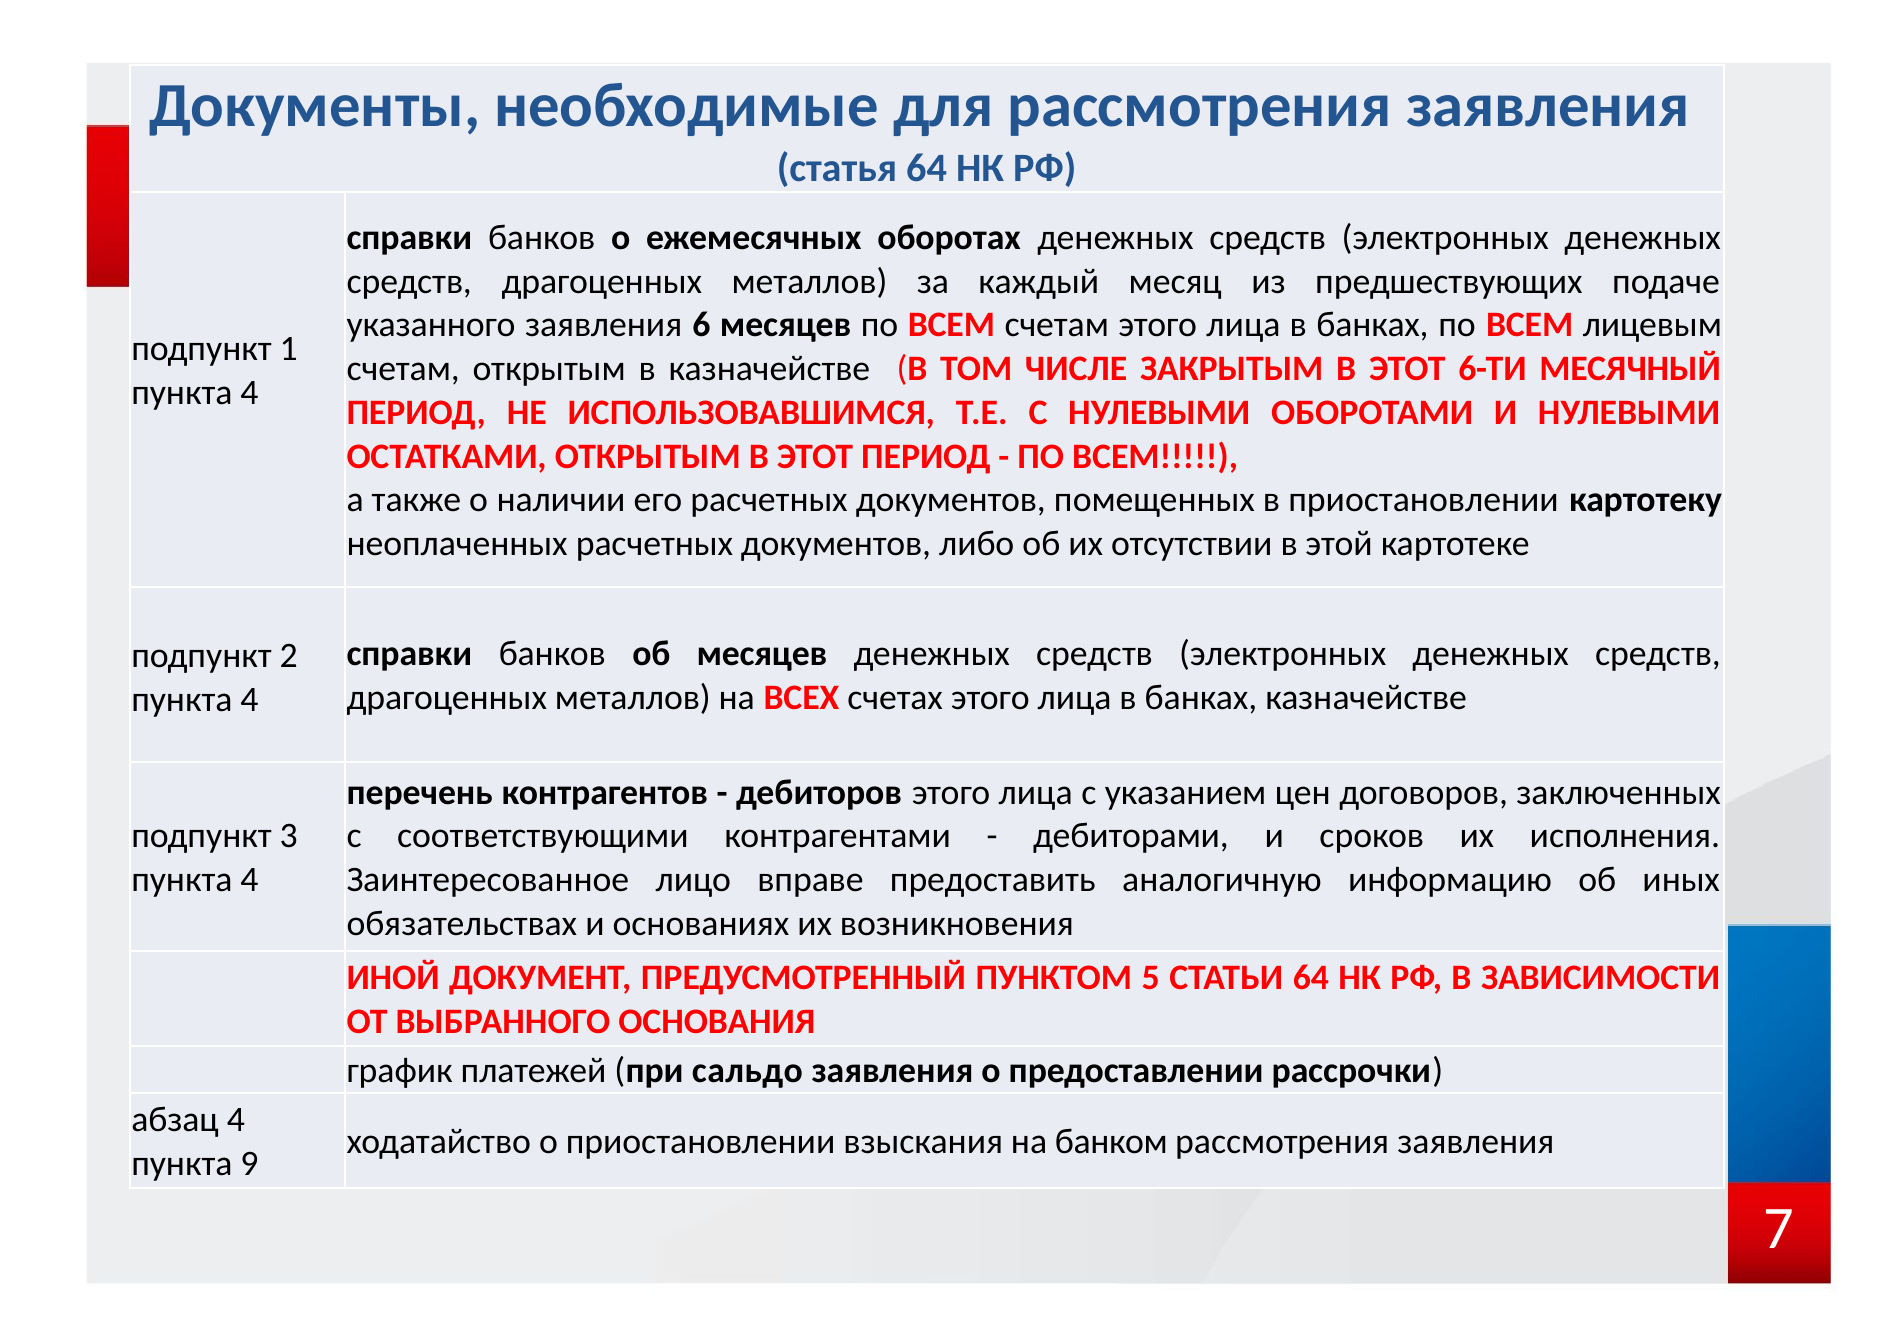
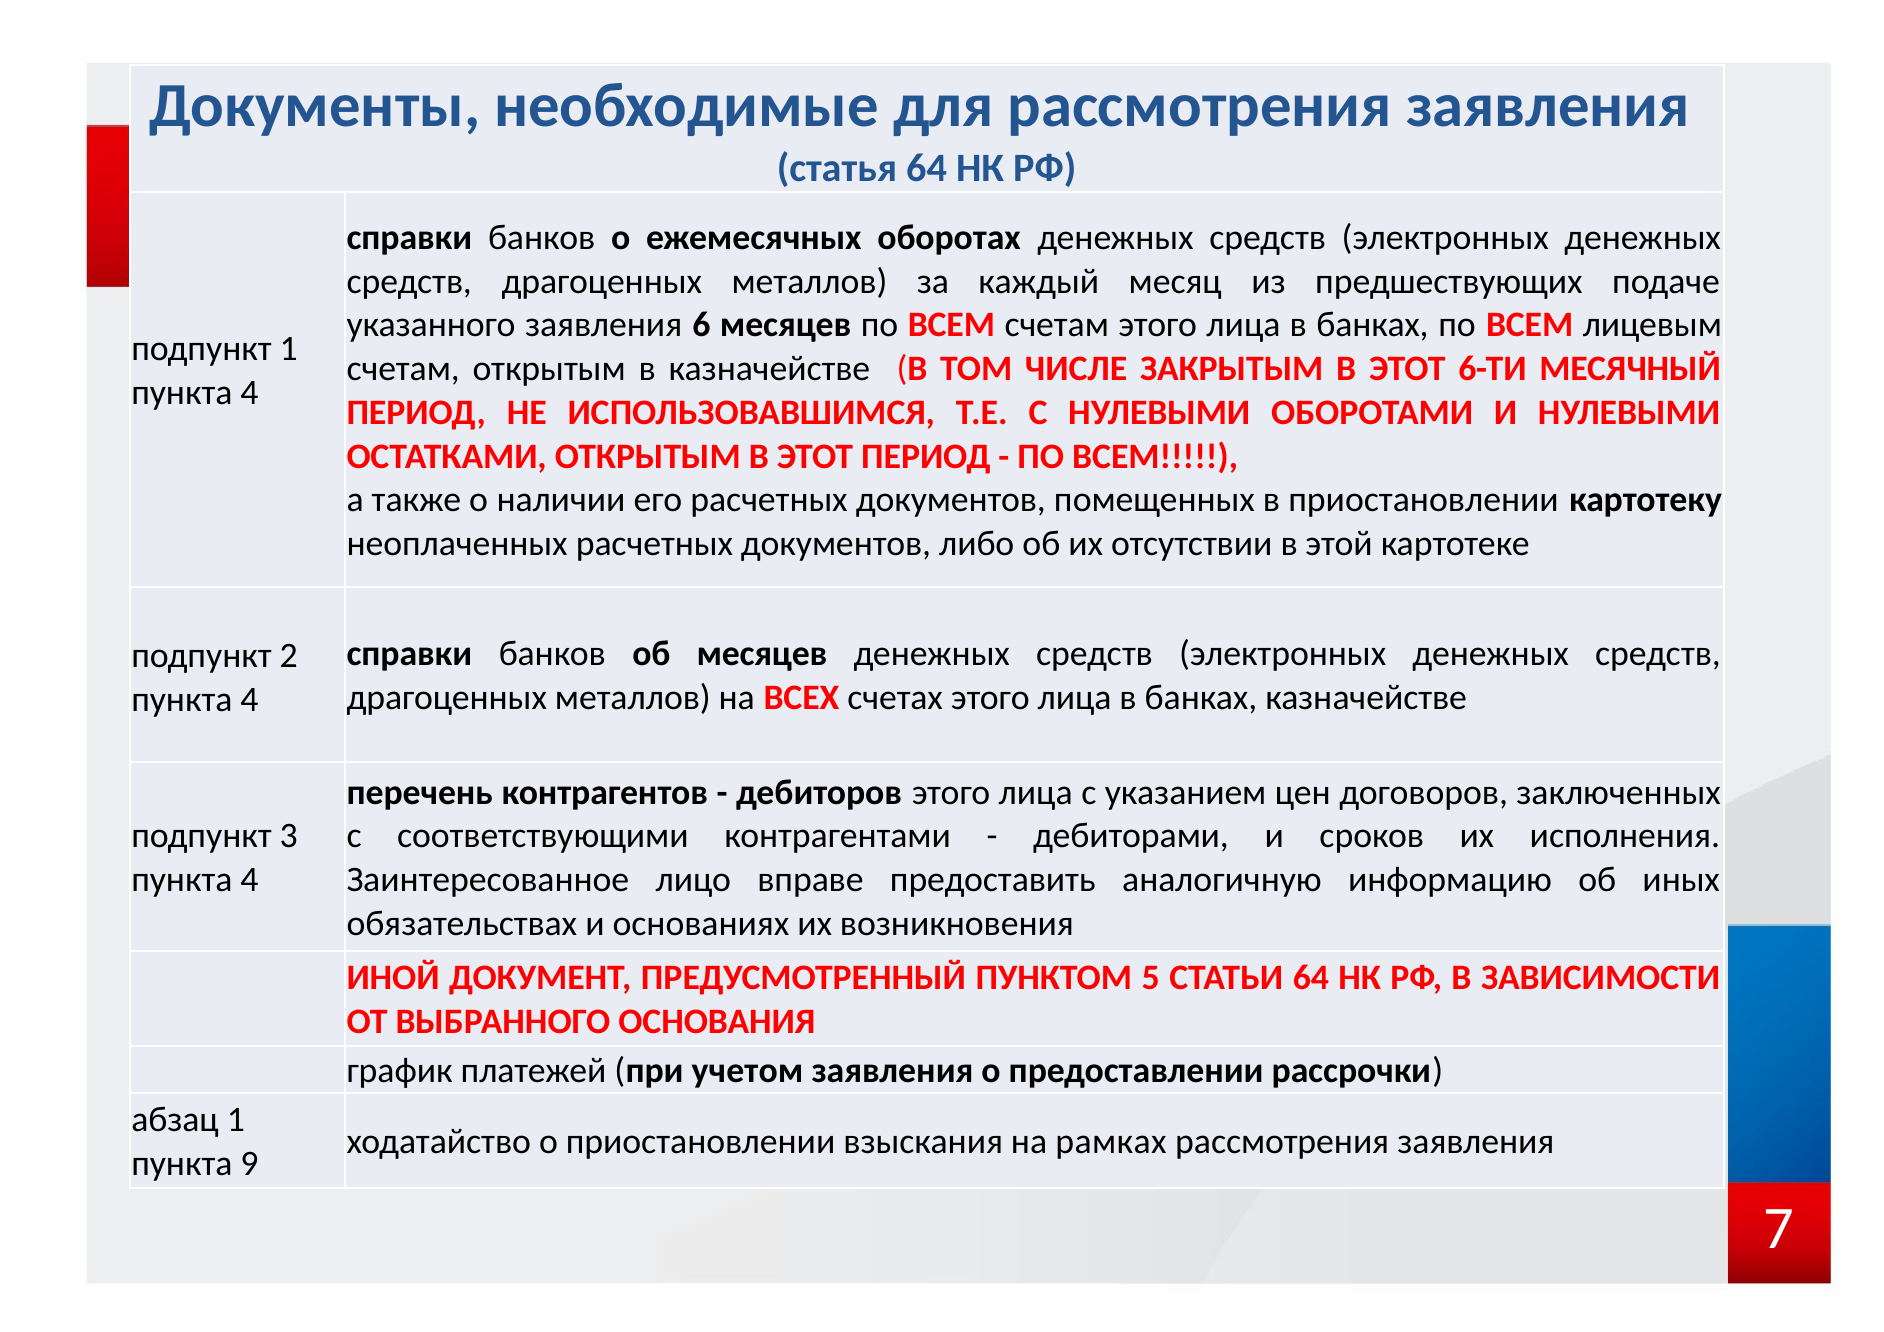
сальдо: сальдо -> учетом
абзац 4: 4 -> 1
банком: банком -> рамках
